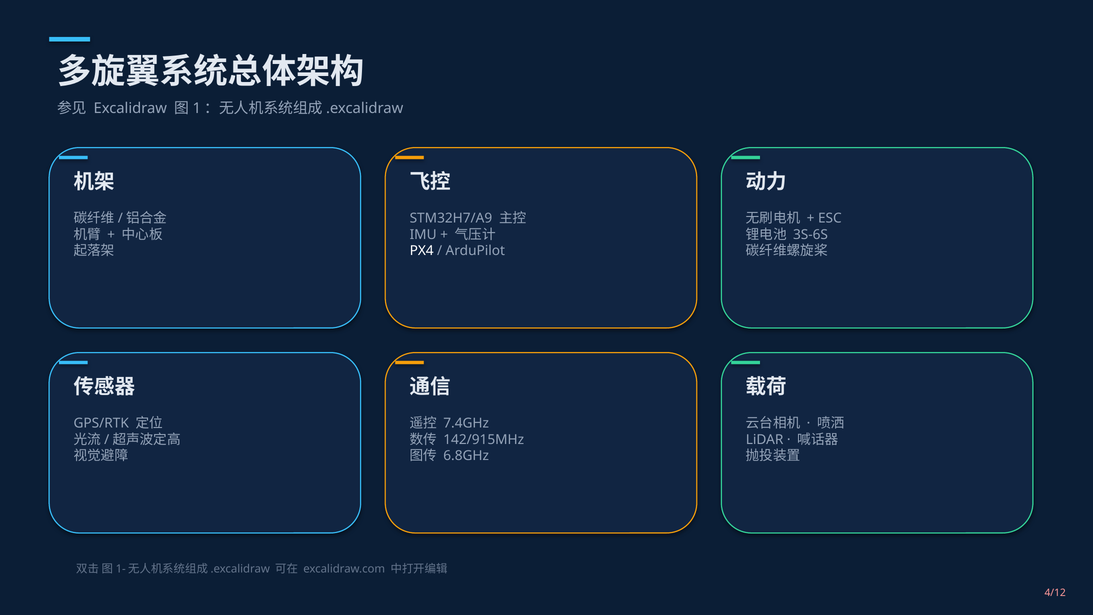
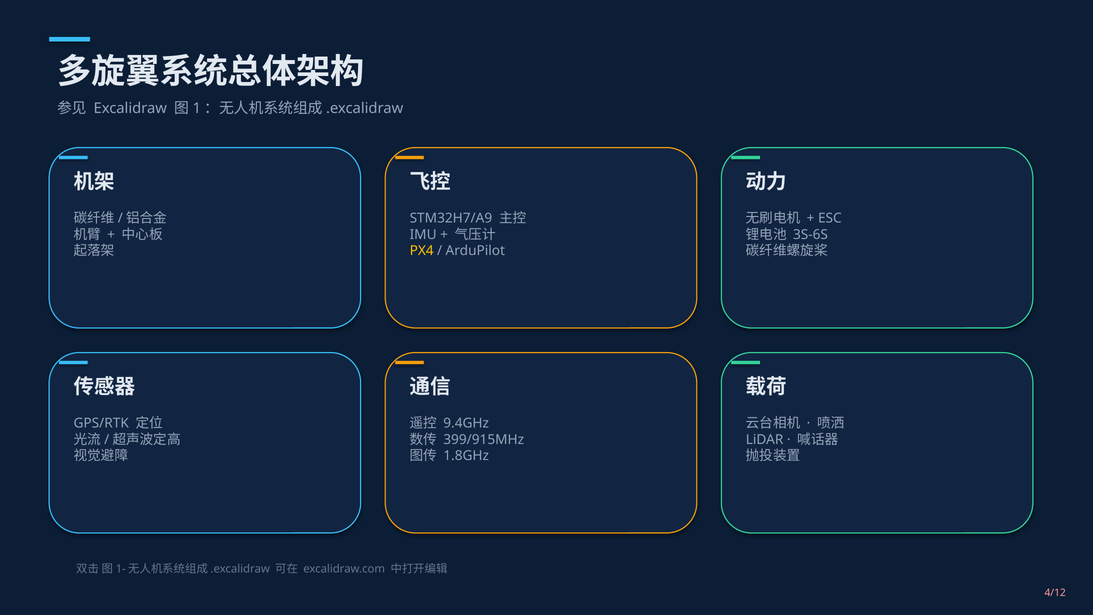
PX4 colour: white -> yellow
7.4GHz: 7.4GHz -> 9.4GHz
142/915MHz: 142/915MHz -> 399/915MHz
6.8GHz: 6.8GHz -> 1.8GHz
